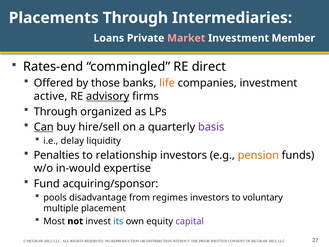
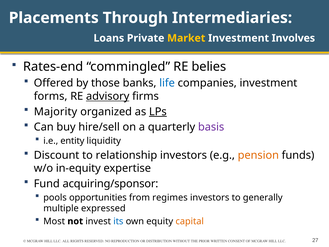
Market colour: pink -> yellow
Member: Member -> Involves
direct: direct -> belies
life colour: orange -> blue
active: active -> forms
Through at (56, 112): Through -> Majority
LPs underline: none -> present
Can underline: present -> none
delay: delay -> entity
Penalties: Penalties -> Discount
in-would: in-would -> in-equity
disadvantage: disadvantage -> opportunities
voluntary: voluntary -> generally
placement: placement -> expressed
capital colour: purple -> orange
